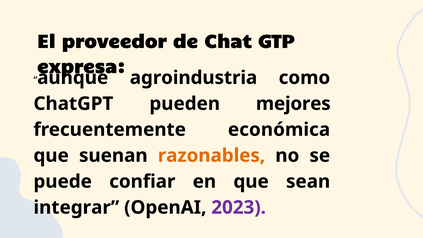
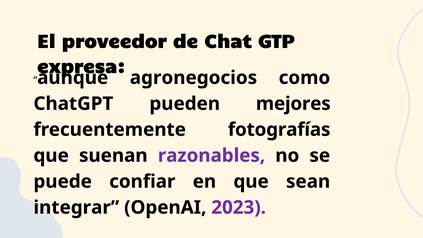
agroindustria: agroindustria -> agronegocios
económica: económica -> fotografías
razonables colour: orange -> purple
